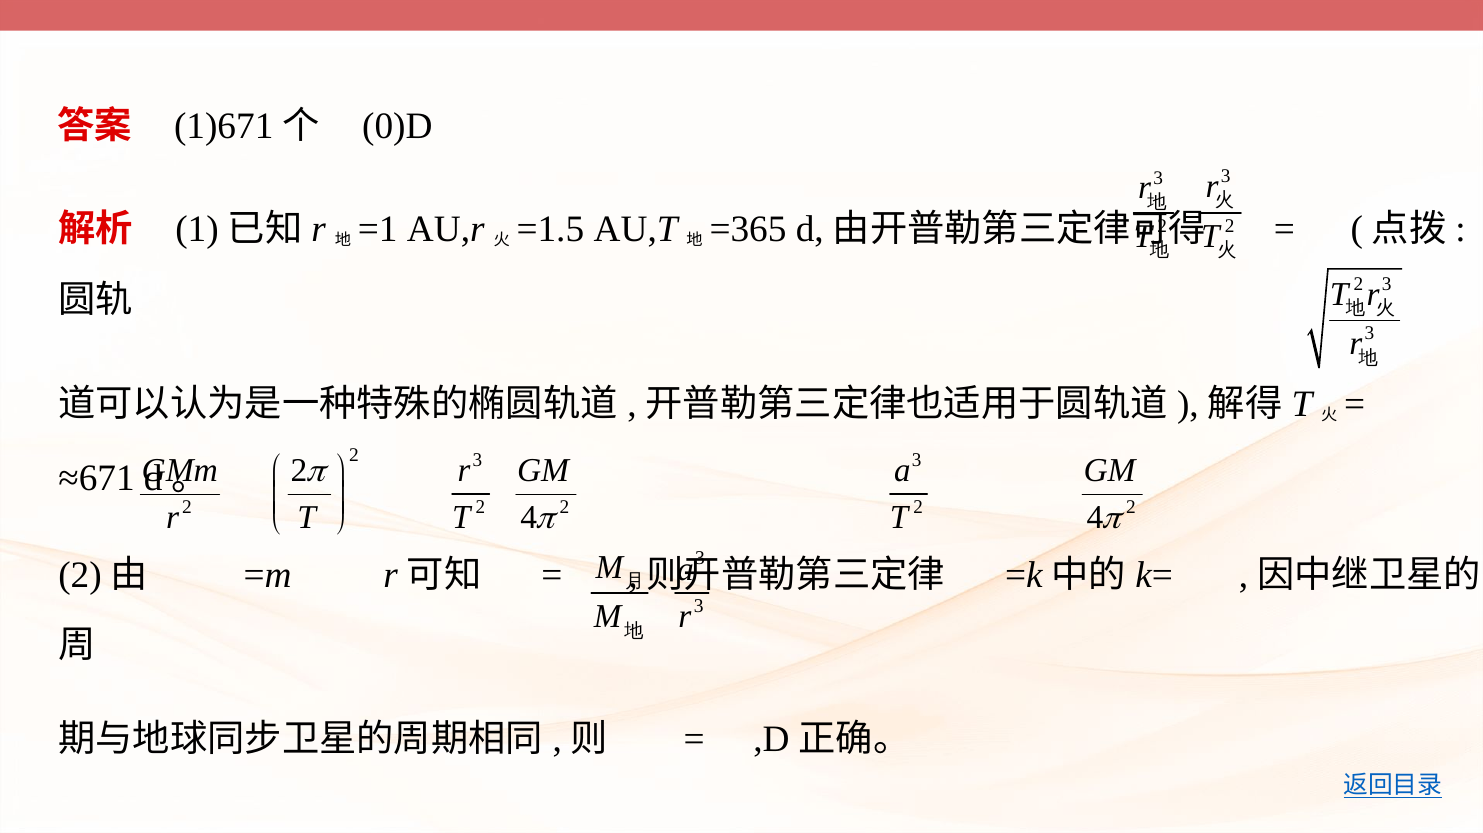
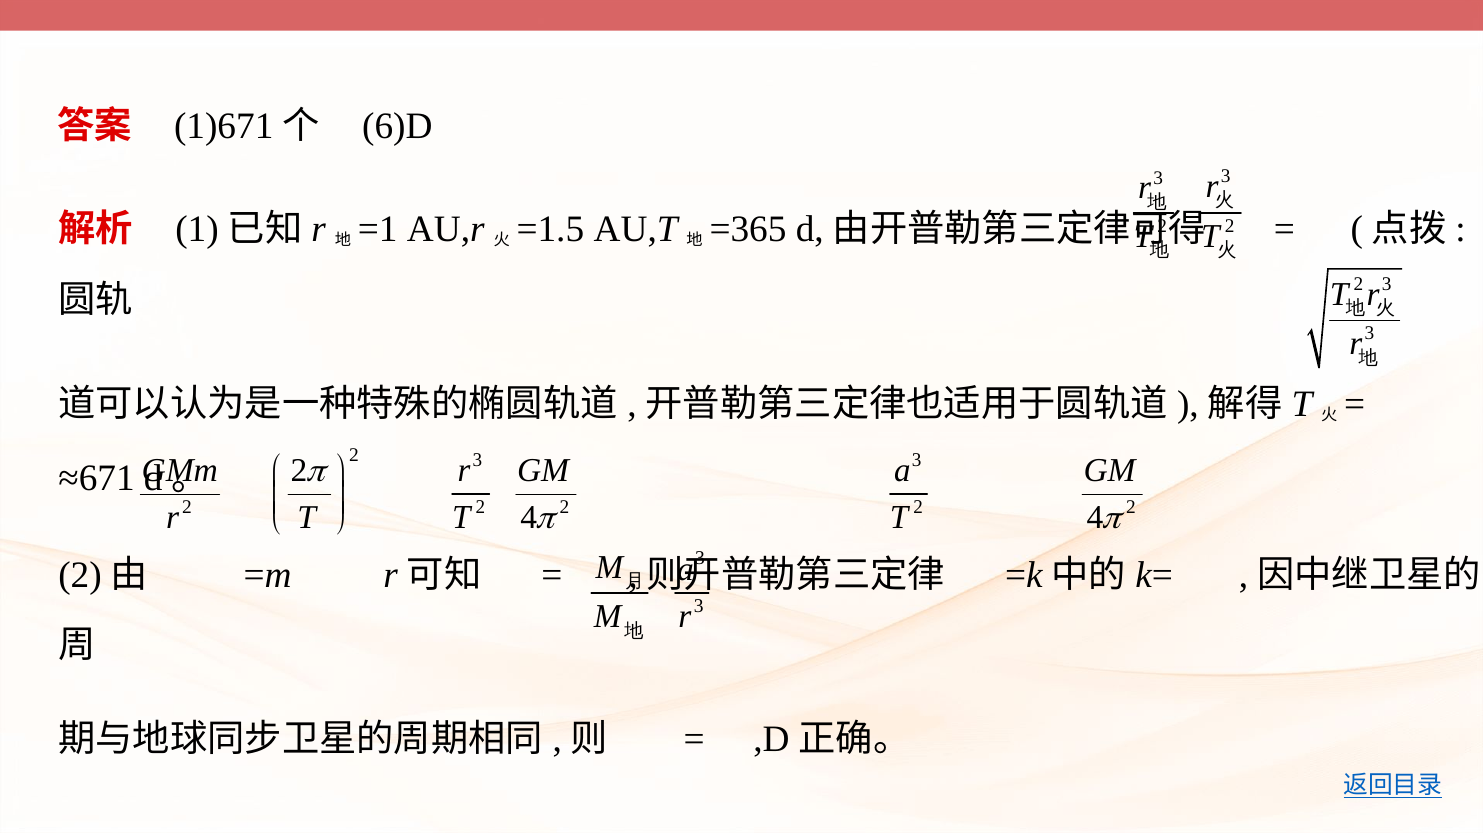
0)D: 0)D -> 6)D
